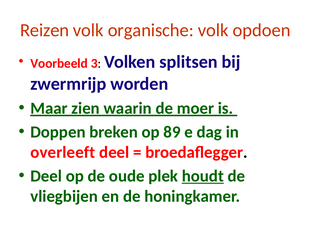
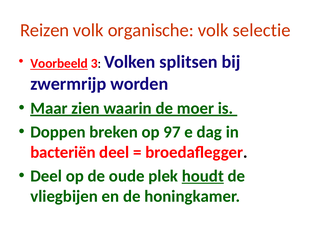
opdoen: opdoen -> selectie
Voorbeeld underline: none -> present
89: 89 -> 97
overleeft: overleeft -> bacteriën
